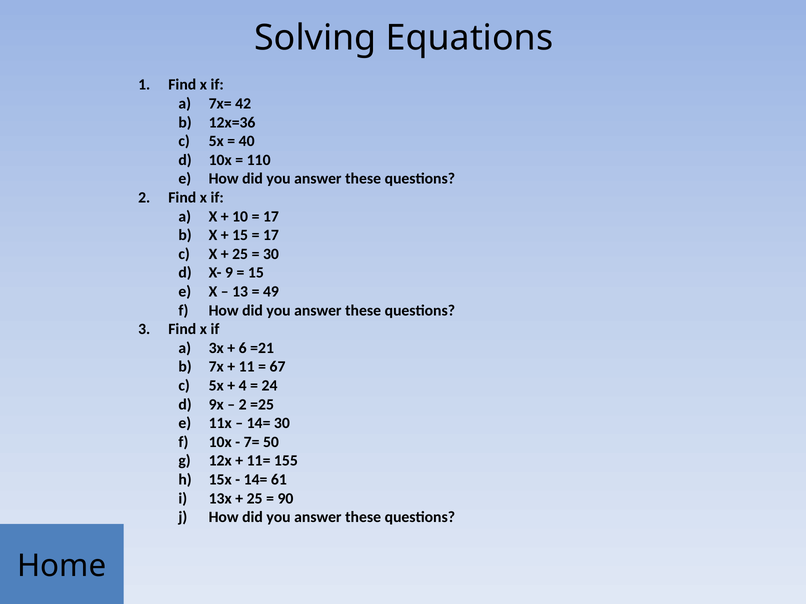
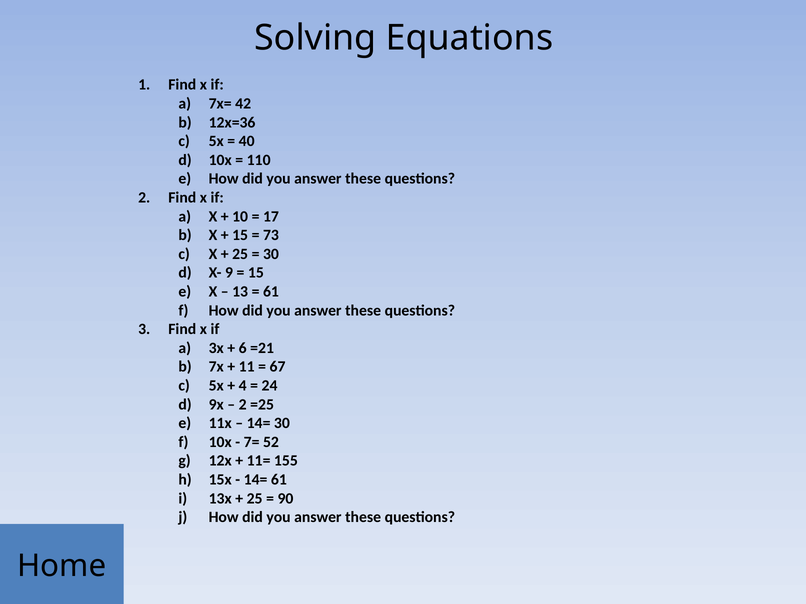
17 at (271, 235): 17 -> 73
49 at (271, 292): 49 -> 61
50: 50 -> 52
